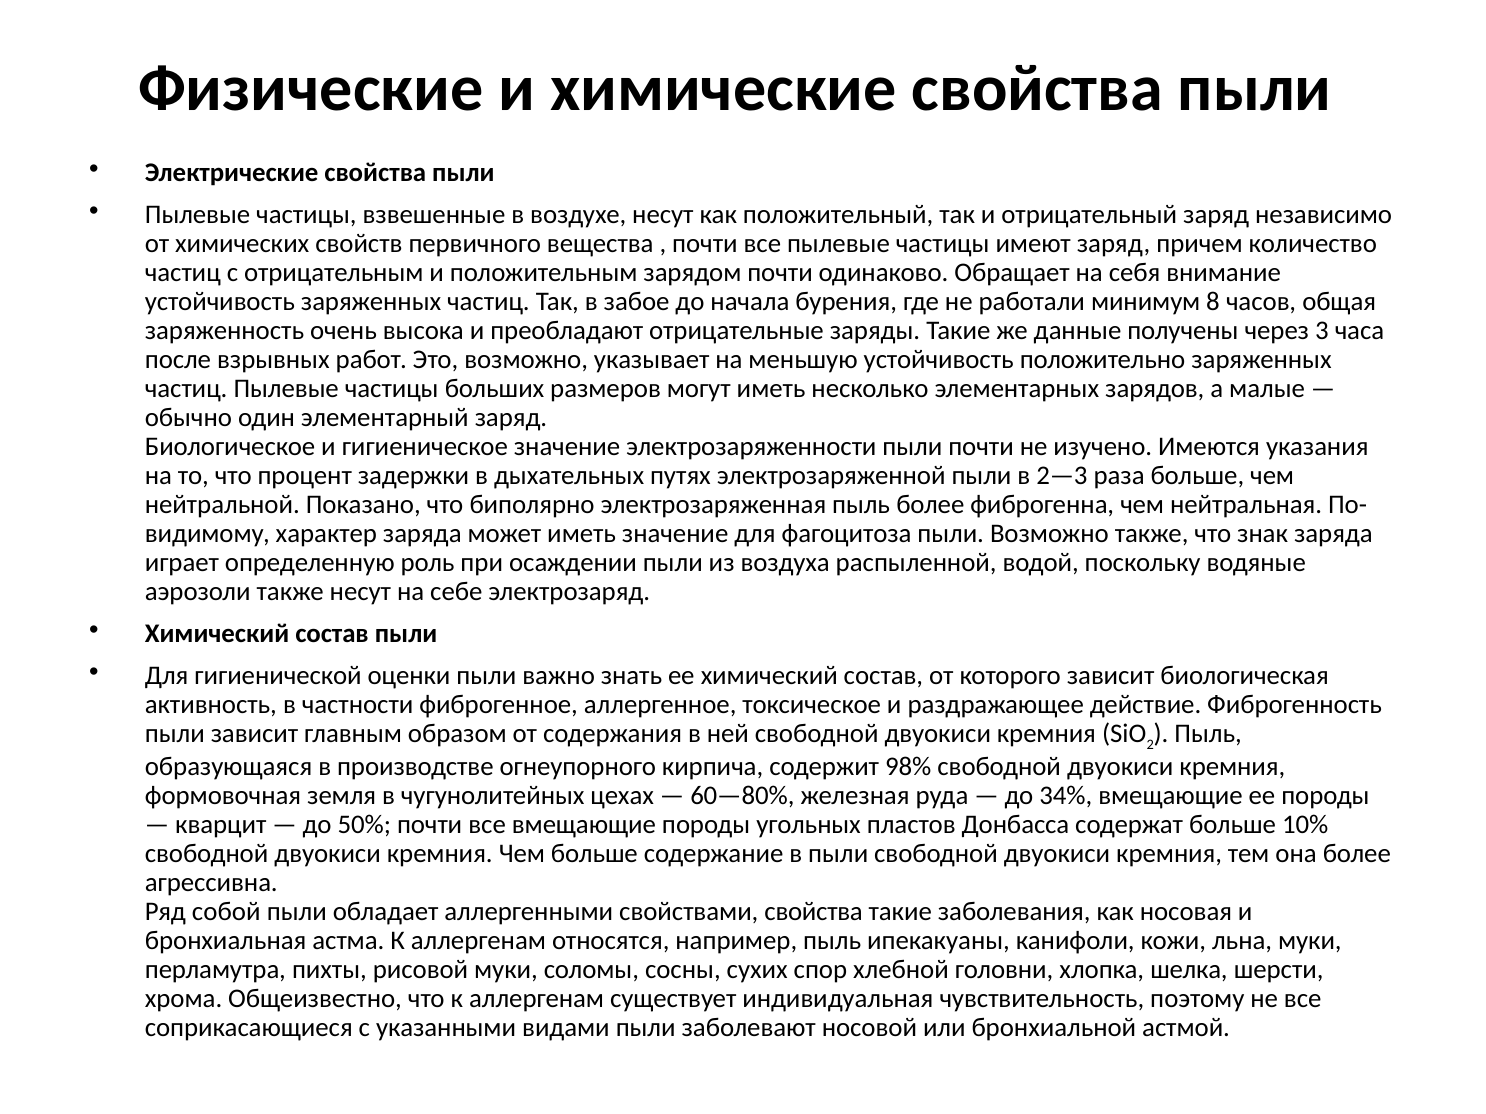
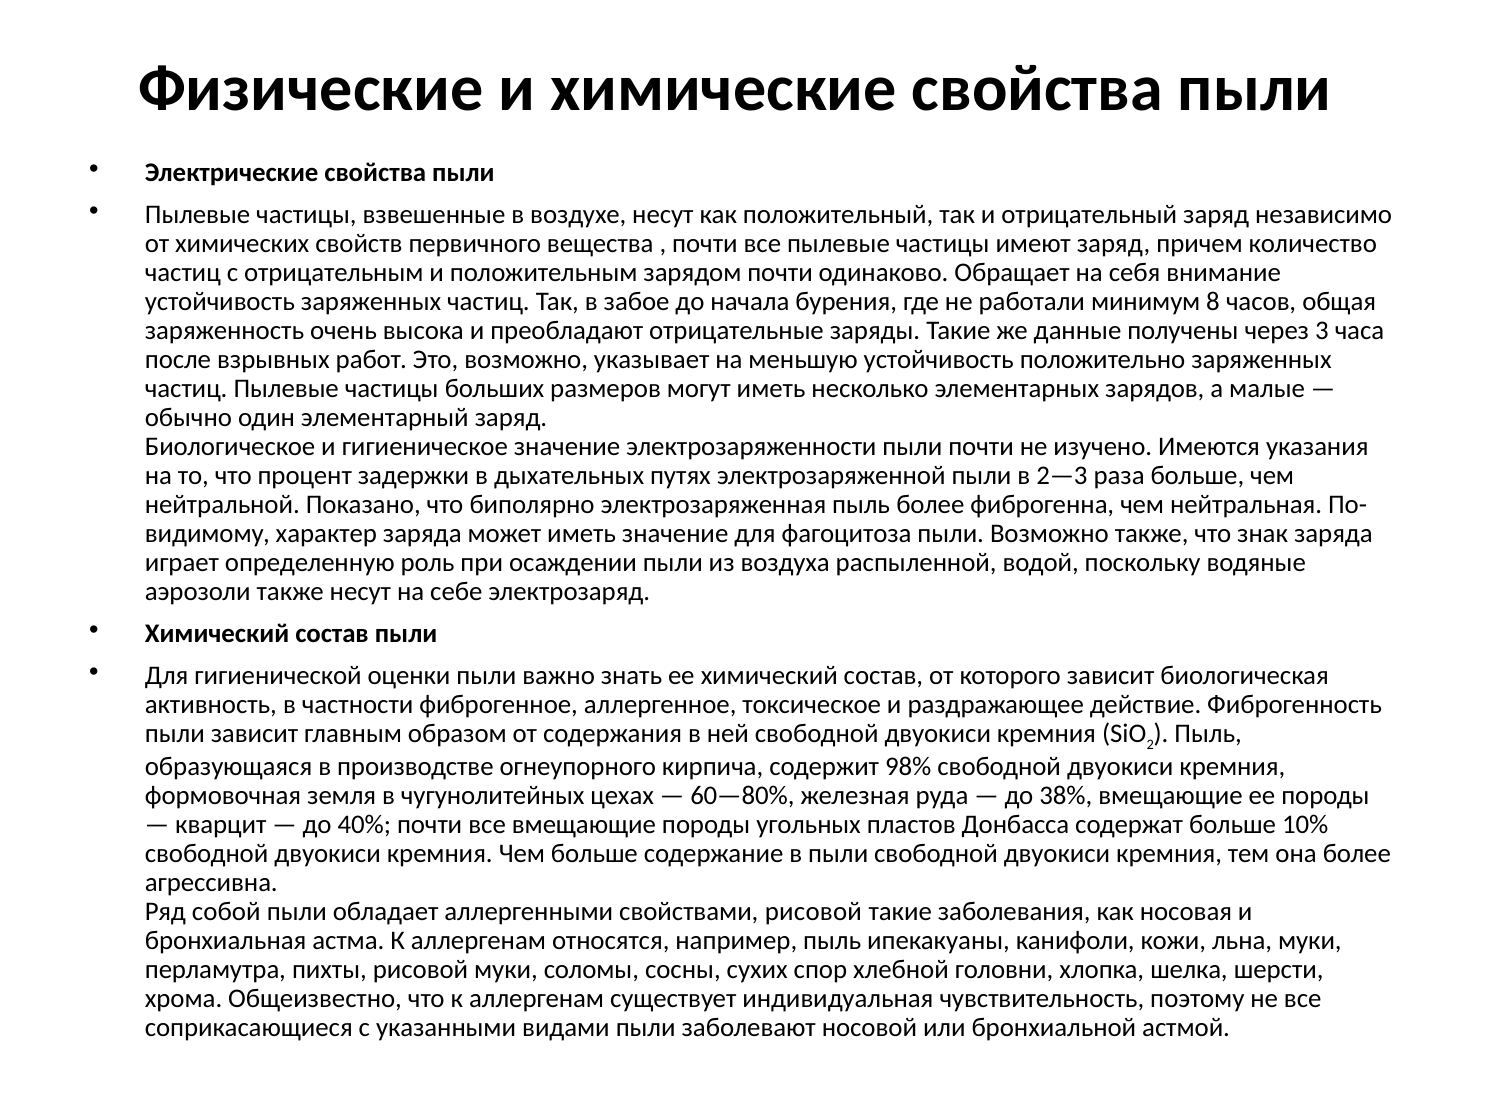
34%: 34% -> 38%
50%: 50% -> 40%
свойствами свойства: свойства -> рисовой
